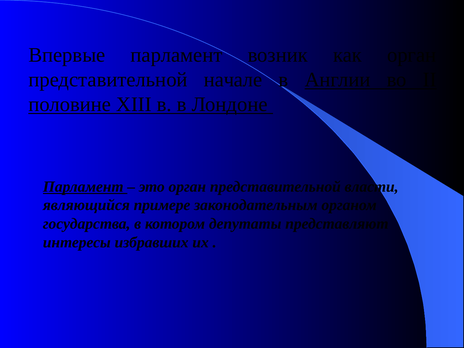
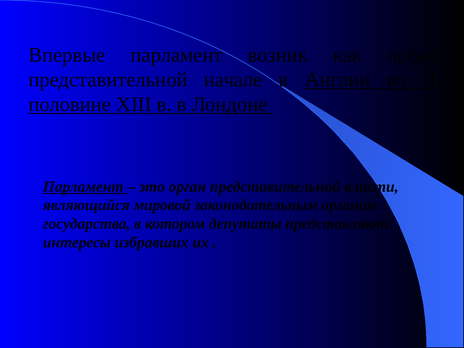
примере: примере -> мировой
